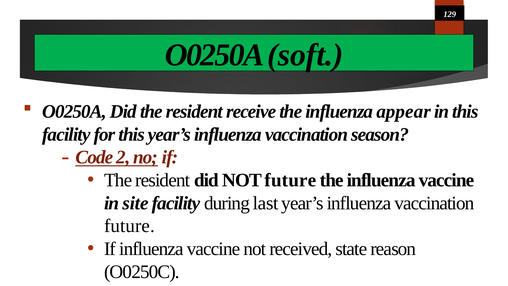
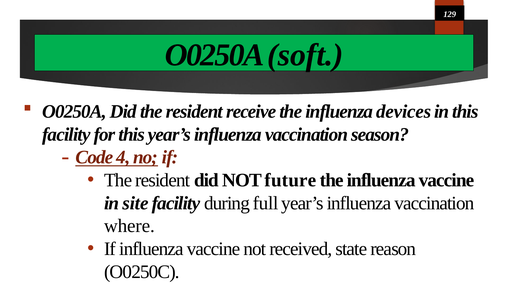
appear: appear -> devices
2: 2 -> 4
last: last -> full
future at (129, 226): future -> where
